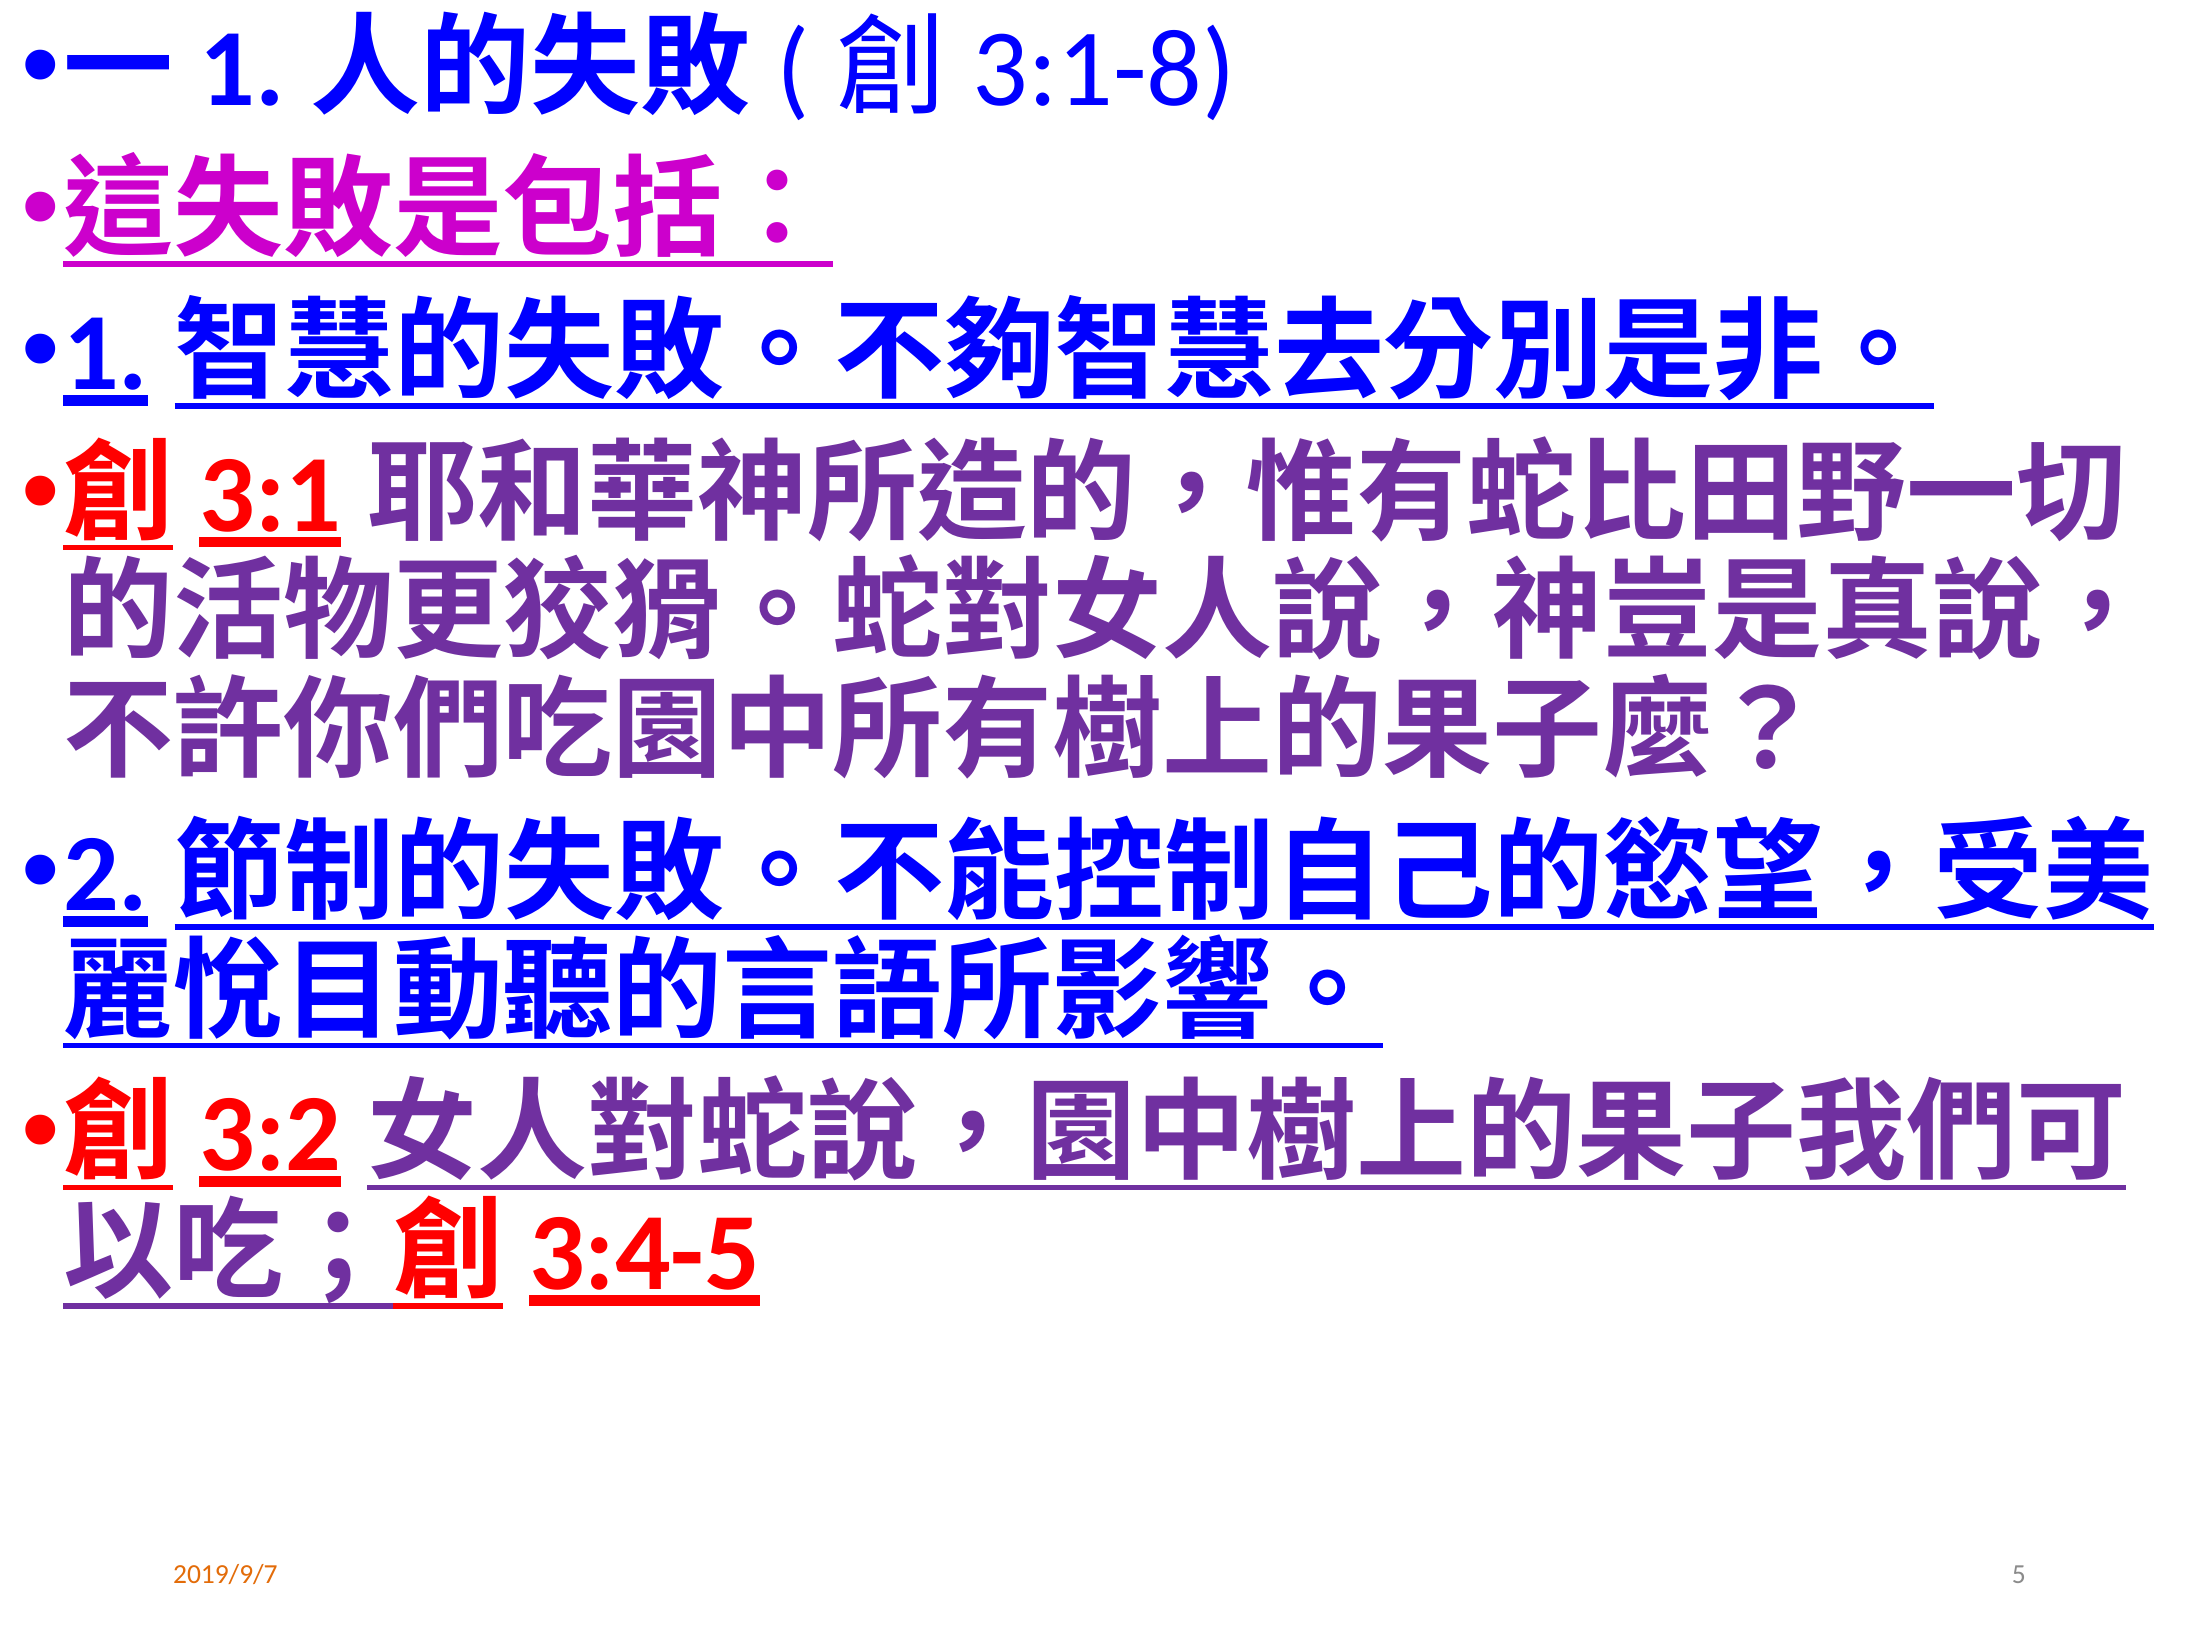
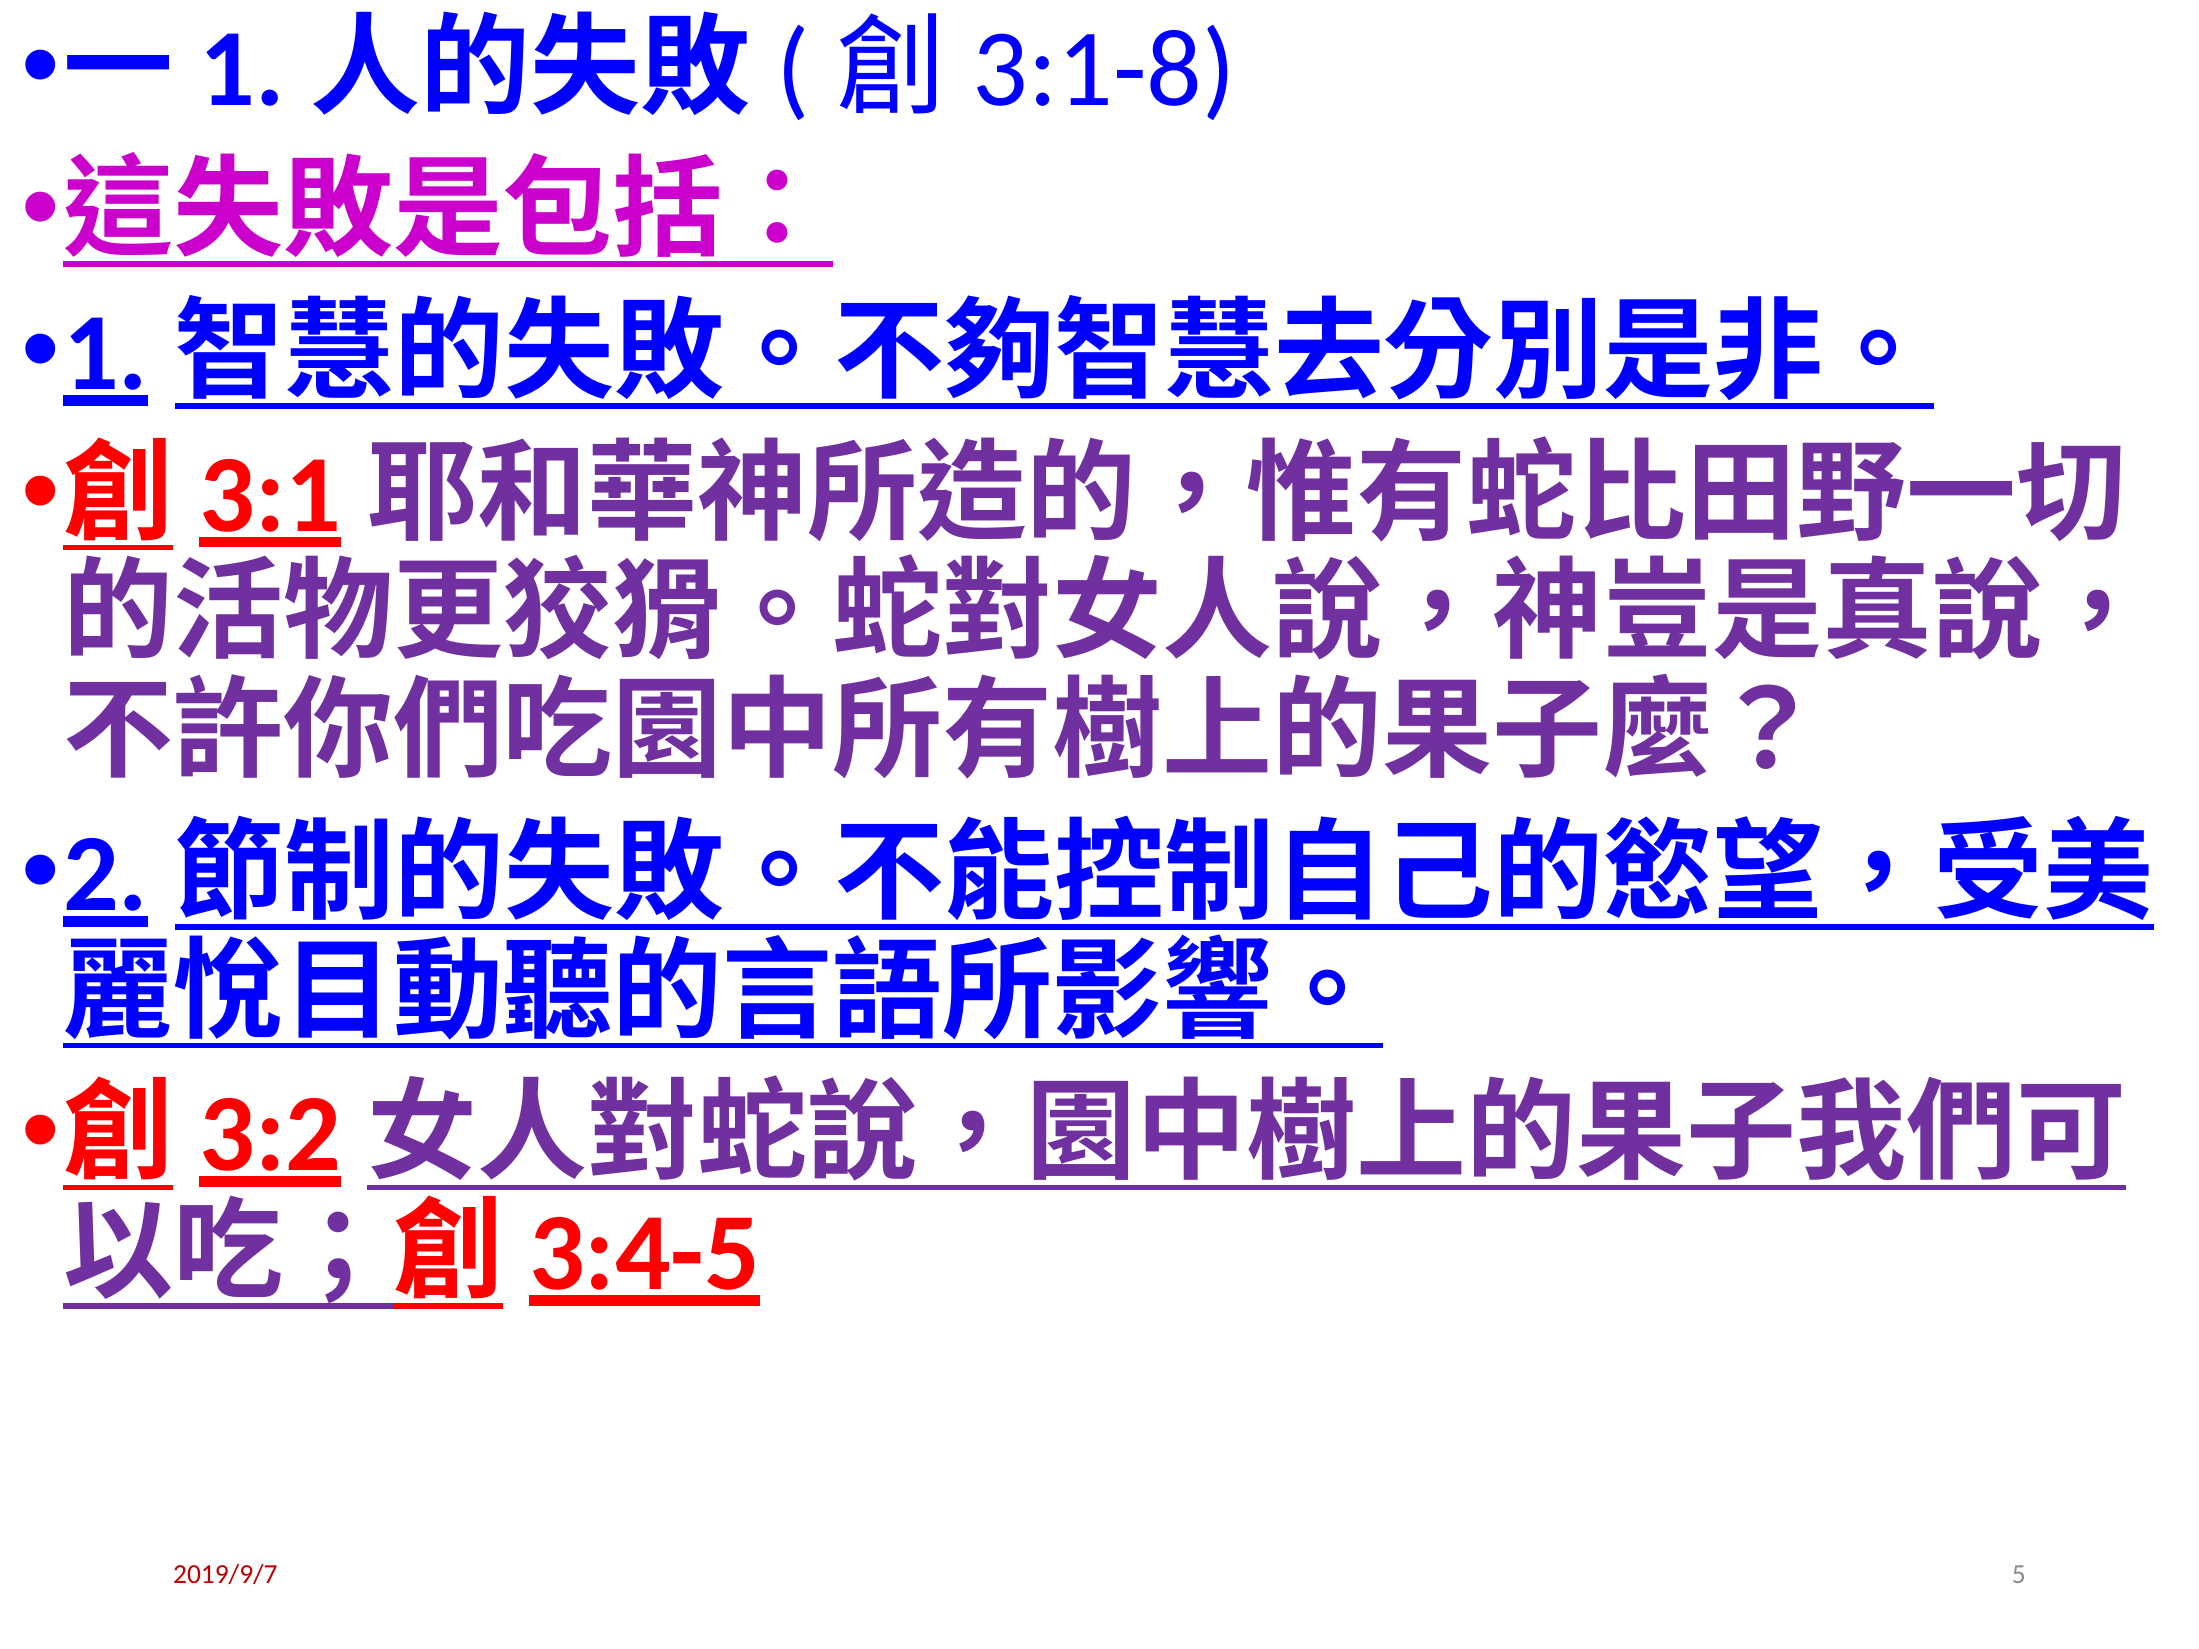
2019/9/7 colour: orange -> red
